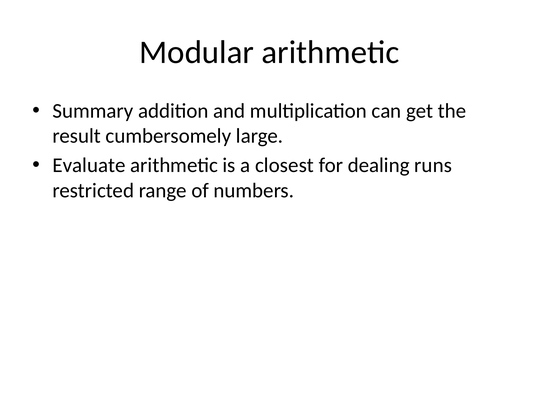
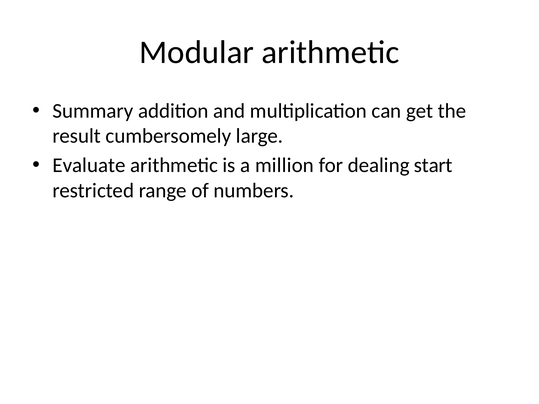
closest: closest -> million
runs: runs -> start
